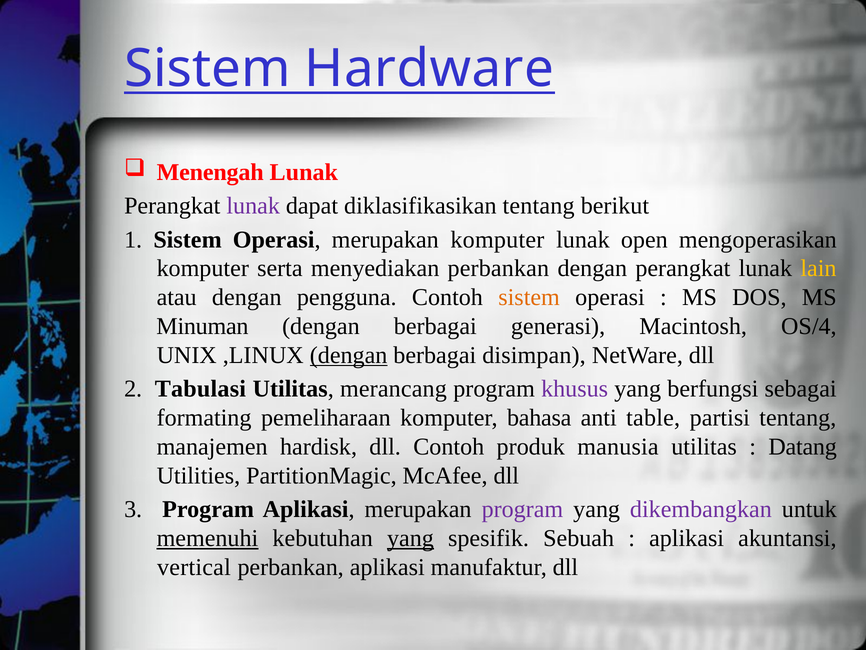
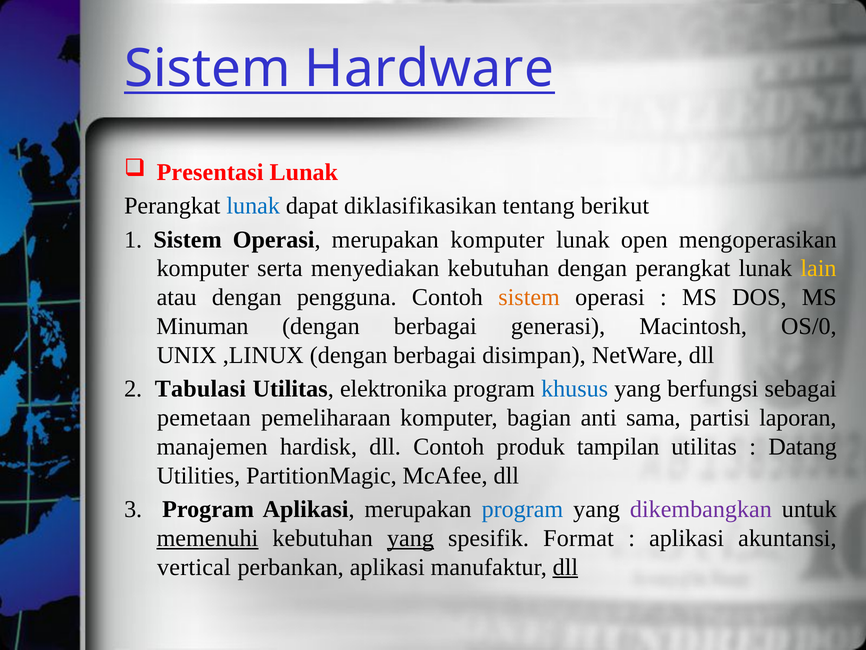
Menengah: Menengah -> Presentasi
lunak at (253, 206) colour: purple -> blue
menyediakan perbankan: perbankan -> kebutuhan
OS/4: OS/4 -> OS/0
dengan at (349, 355) underline: present -> none
merancang: merancang -> elektronika
khusus colour: purple -> blue
formating: formating -> pemetaan
bahasa: bahasa -> bagian
table: table -> sama
partisi tentang: tentang -> laporan
manusia: manusia -> tampilan
program at (522, 509) colour: purple -> blue
Sebuah: Sebuah -> Format
dll at (565, 567) underline: none -> present
